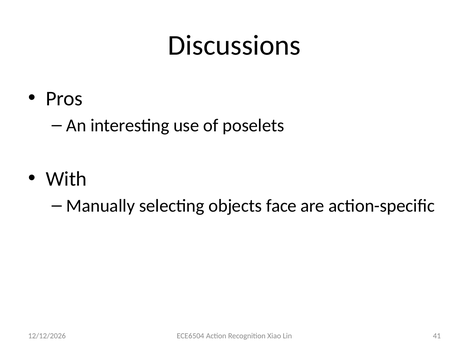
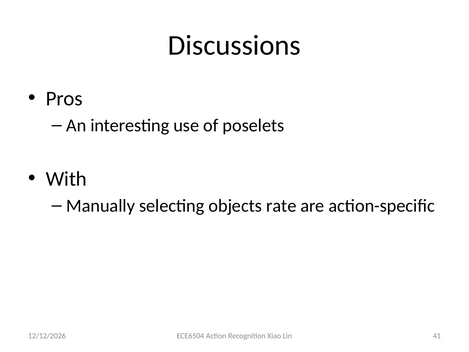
face: face -> rate
